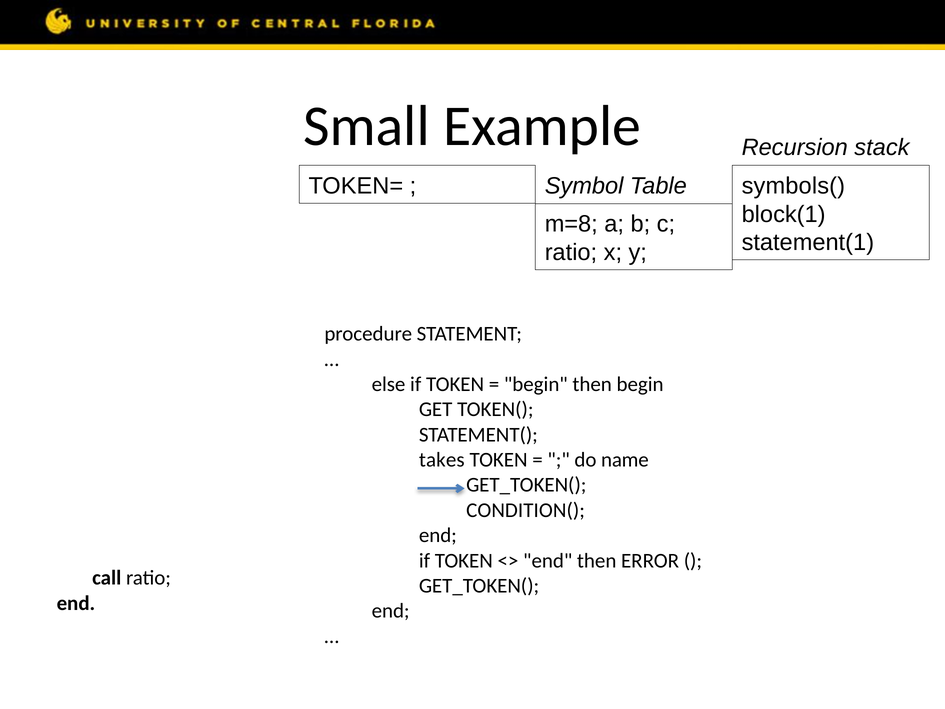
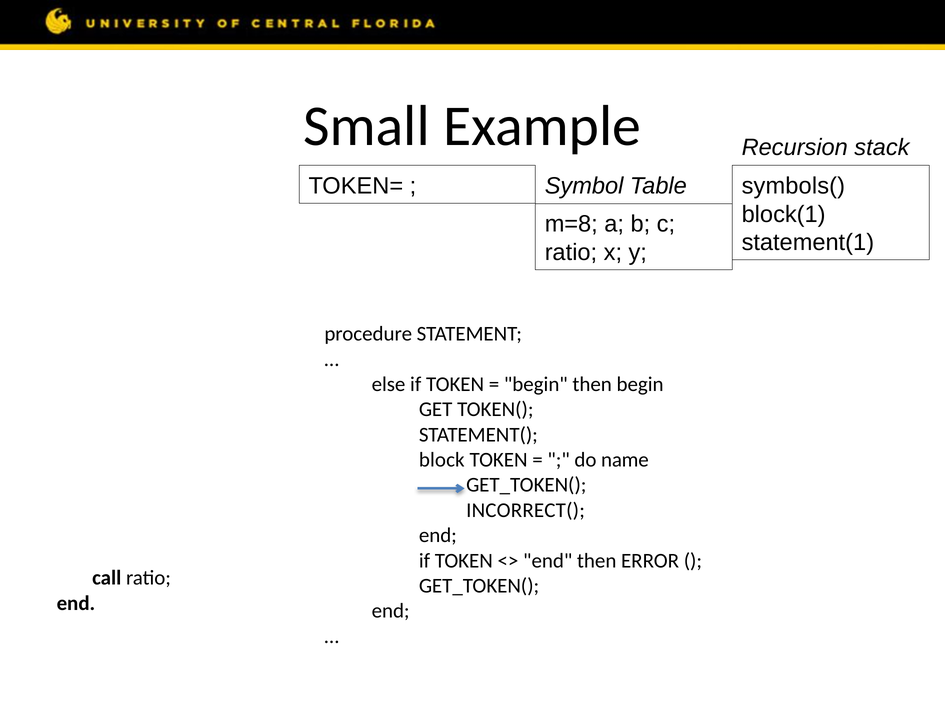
takes: takes -> block
CONDITION(: CONDITION( -> INCORRECT(
